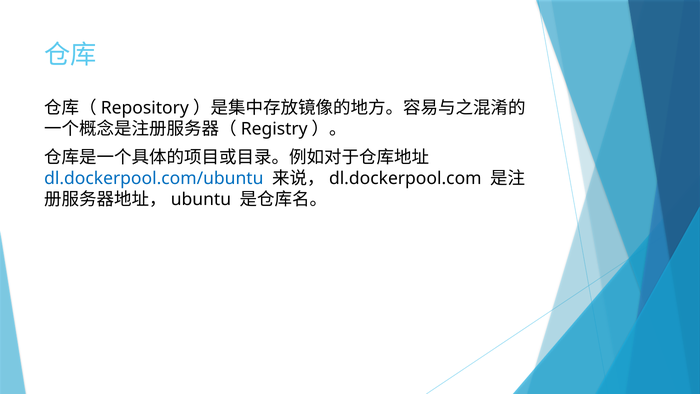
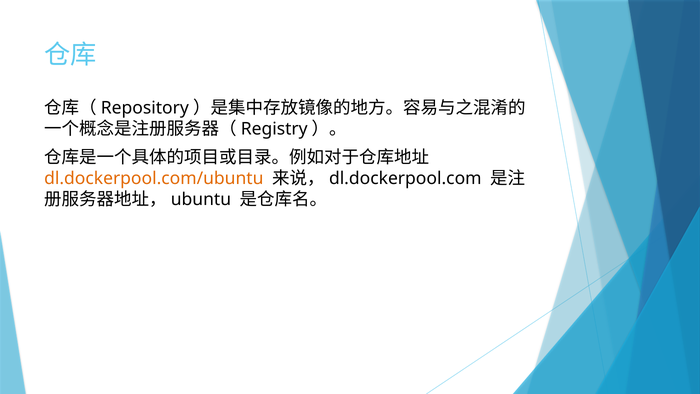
dl.dockerpool.com/ubuntu colour: blue -> orange
